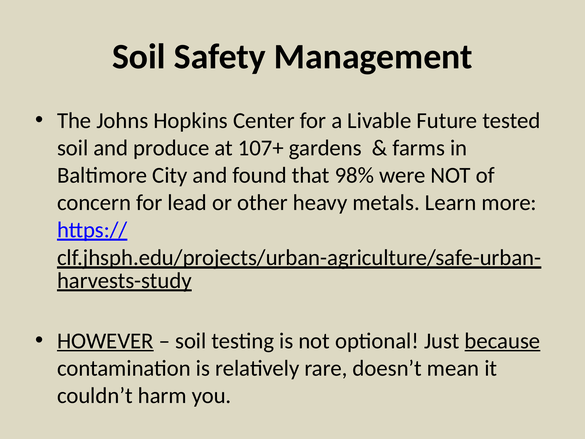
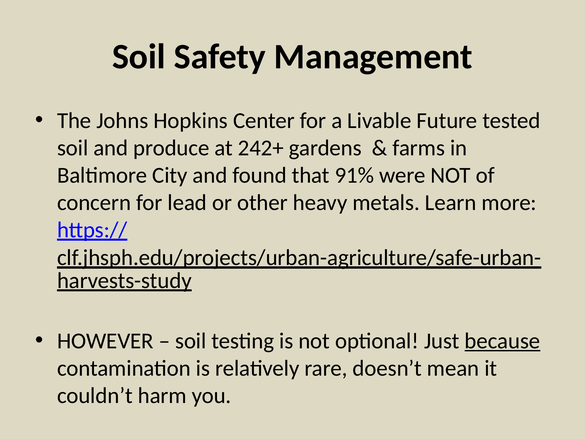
107+: 107+ -> 242+
98%: 98% -> 91%
HOWEVER underline: present -> none
